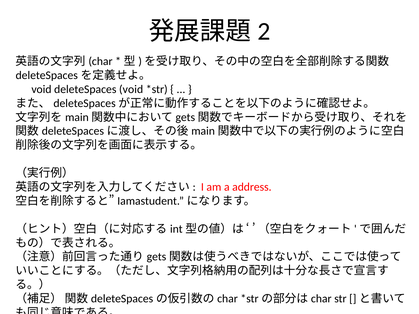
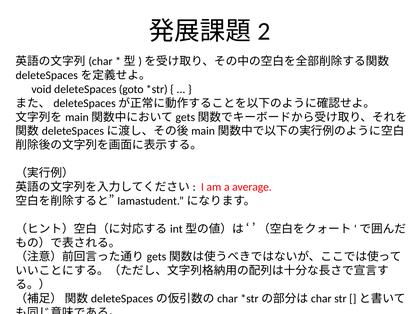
deleteSpaces void: void -> goto
address: address -> average
